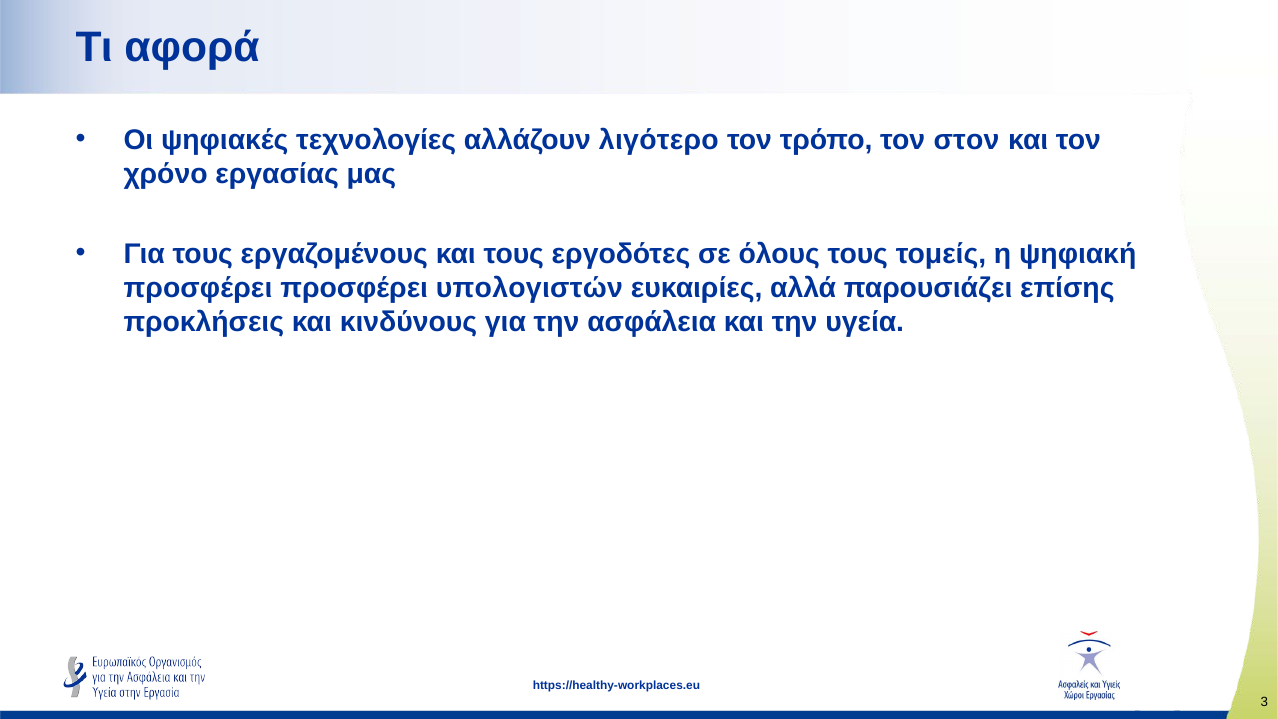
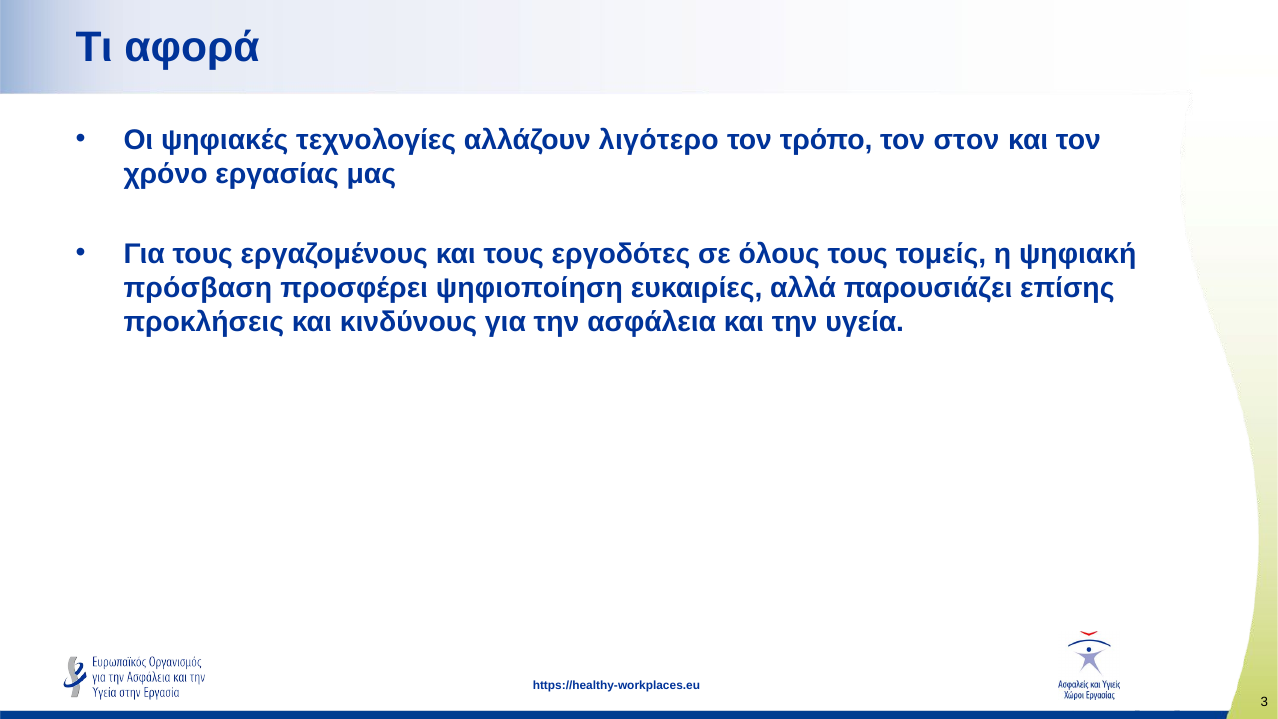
προσφέρει at (198, 288): προσφέρει -> πρόσβαση
υπολογιστών: υπολογιστών -> ψηφιοποίηση
